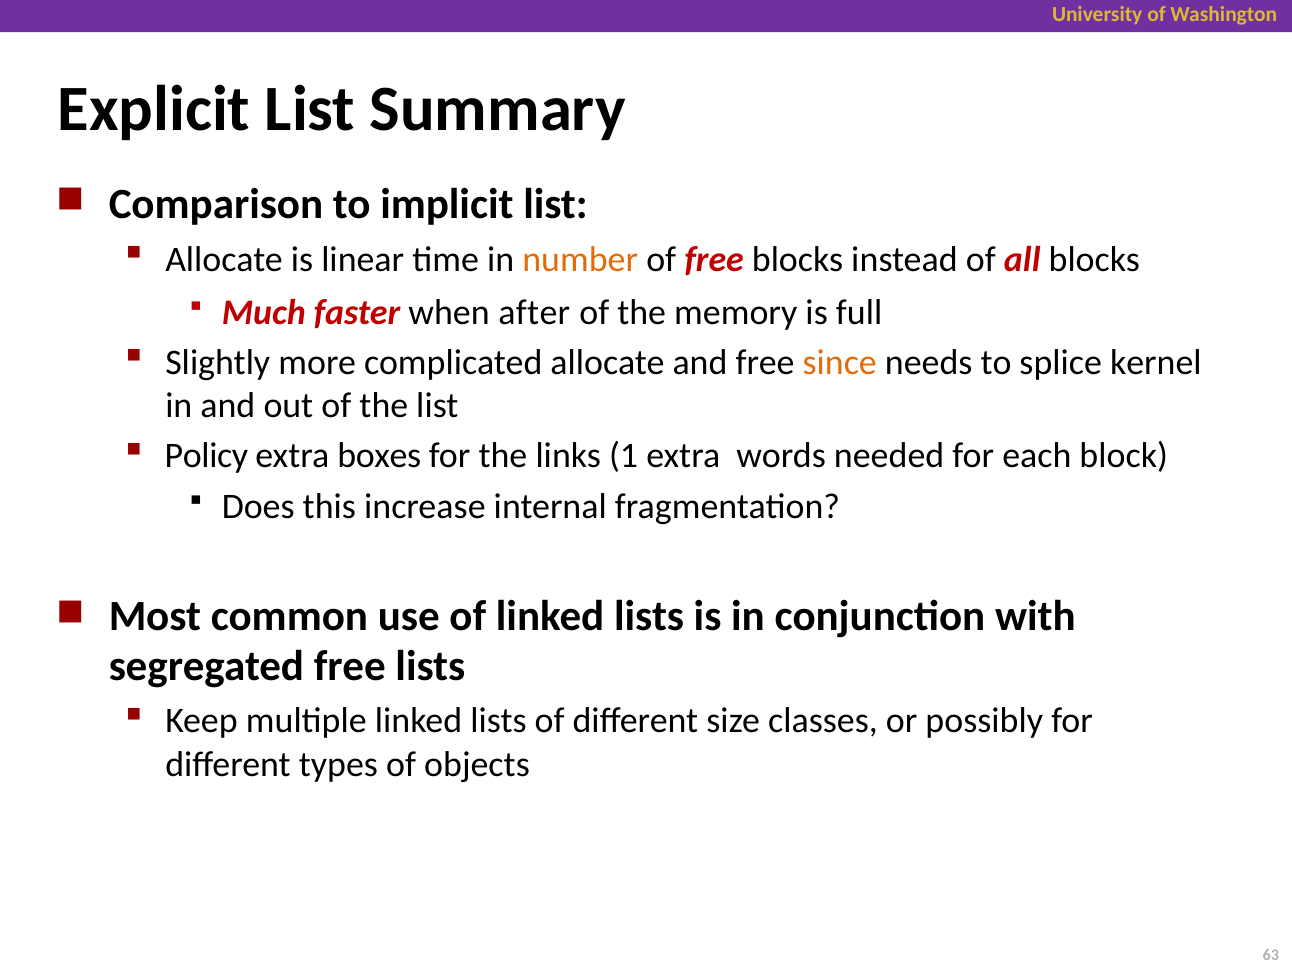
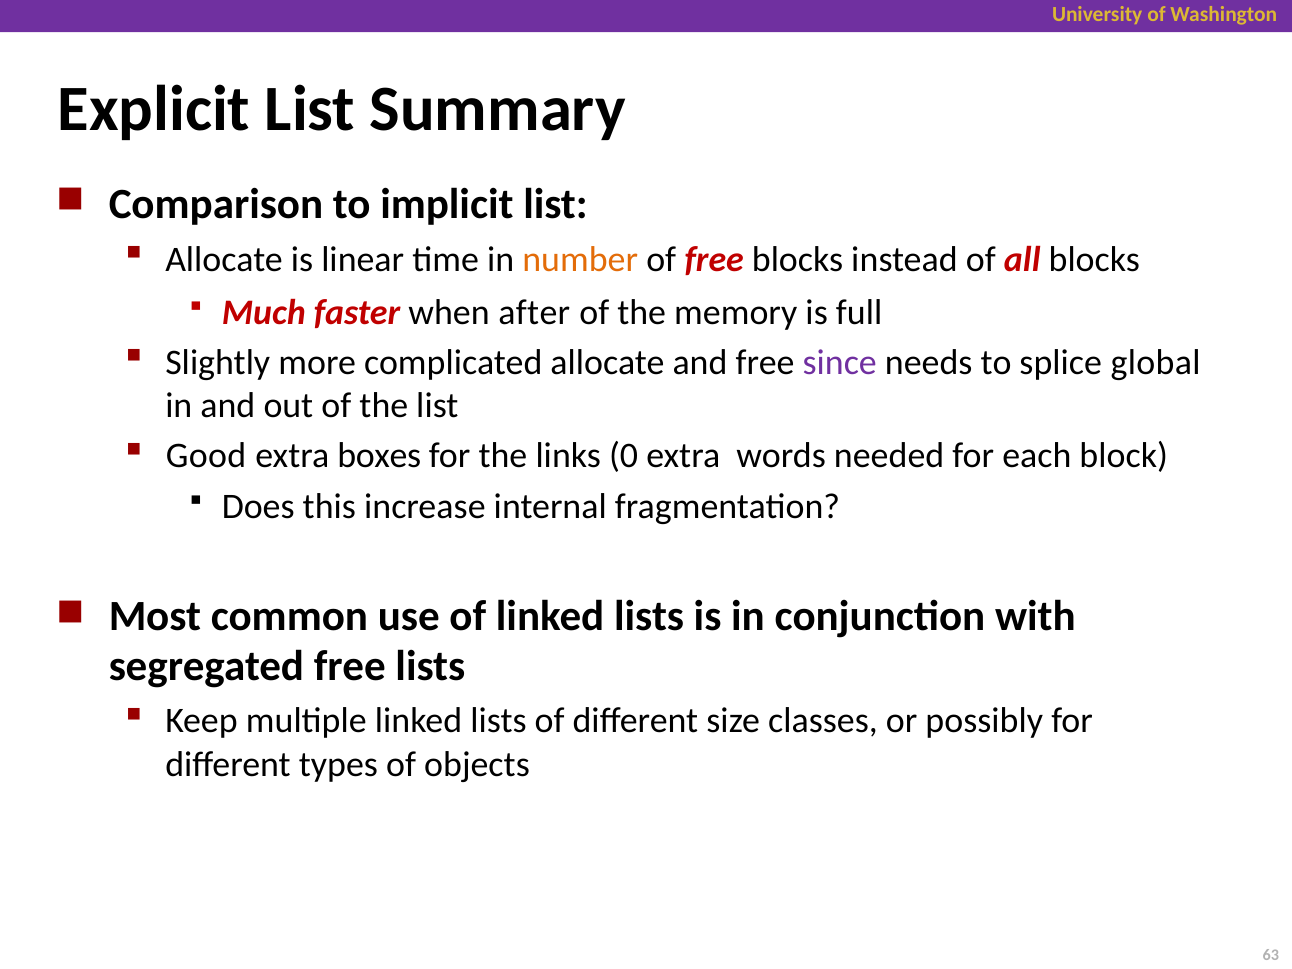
since colour: orange -> purple
kernel: kernel -> global
Policy: Policy -> Good
1: 1 -> 0
